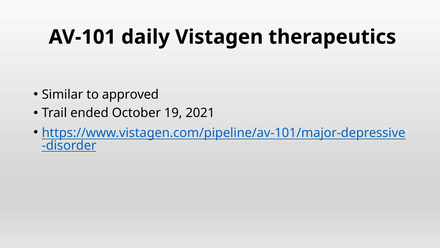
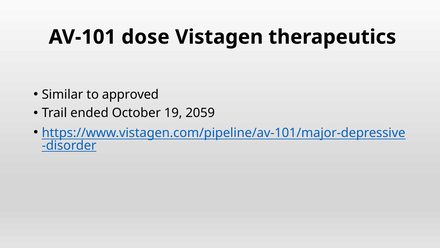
daily: daily -> dose
2021: 2021 -> 2059
